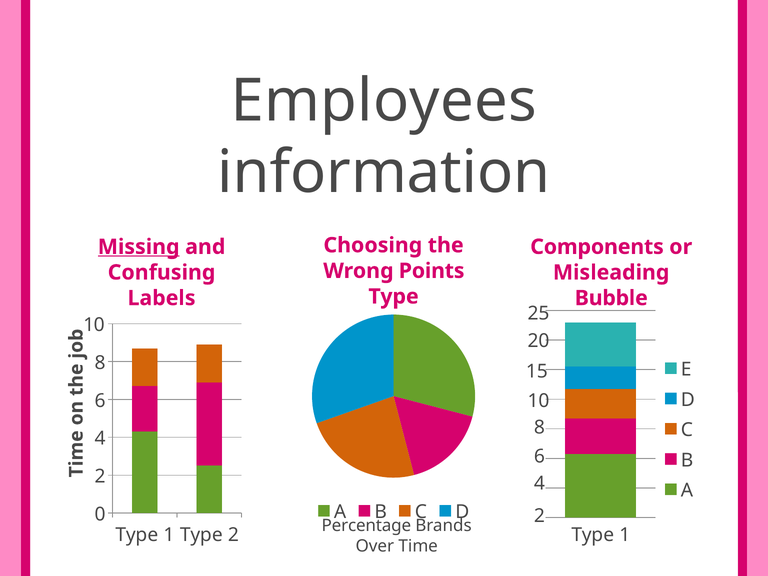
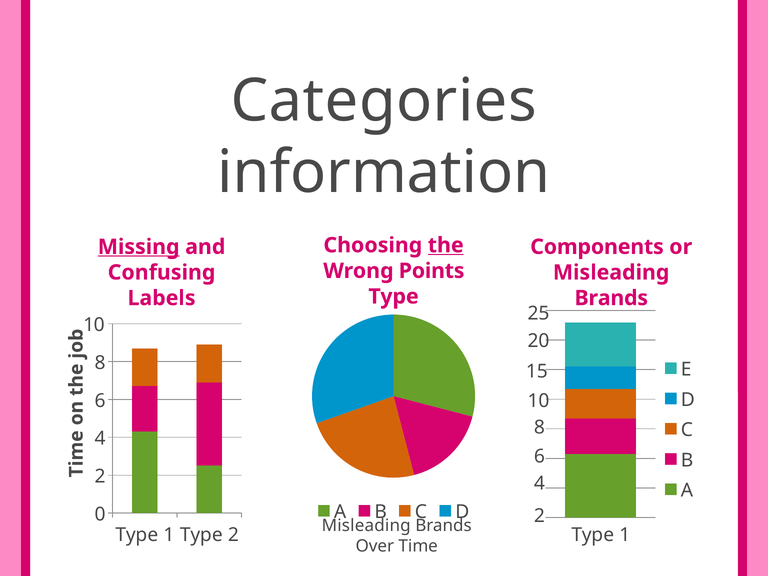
Employees: Employees -> Categories
the underline: none -> present
Bubble at (611, 298): Bubble -> Brands
Percentage at (366, 526): Percentage -> Misleading
